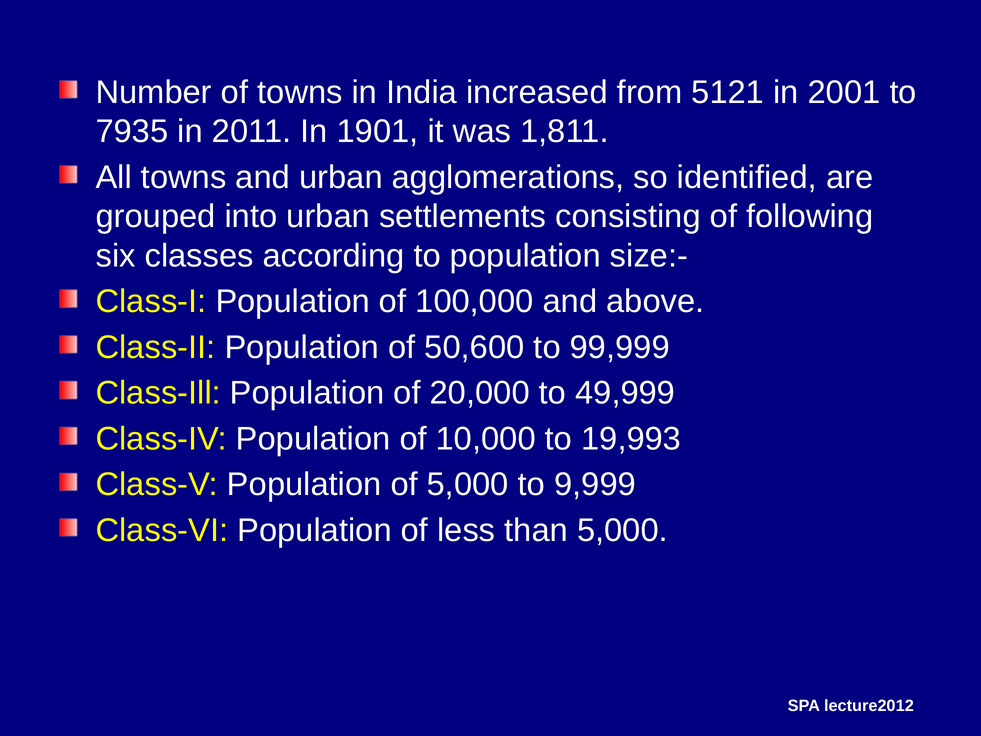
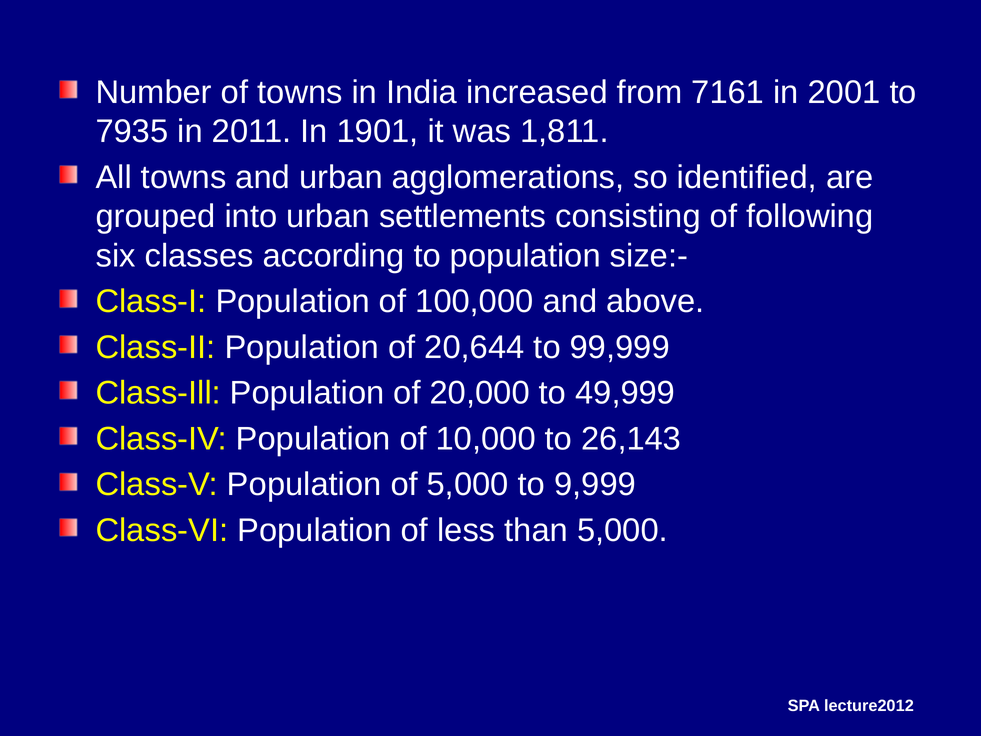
5121: 5121 -> 7161
50,600: 50,600 -> 20,644
19,993: 19,993 -> 26,143
